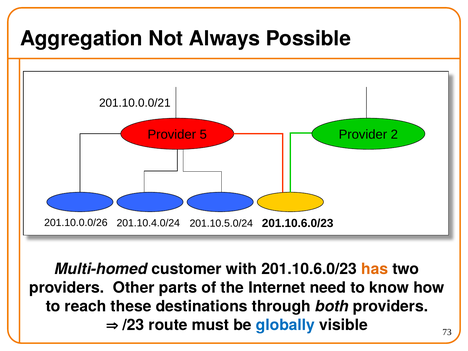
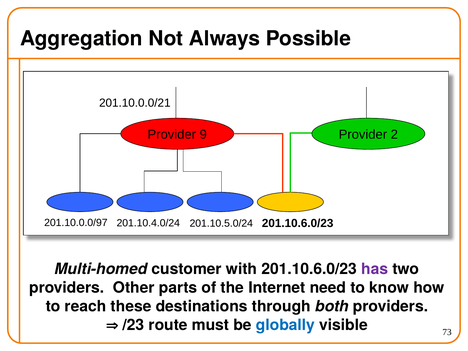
5: 5 -> 9
201.10.0.0/26: 201.10.0.0/26 -> 201.10.0.0/97
has colour: orange -> purple
